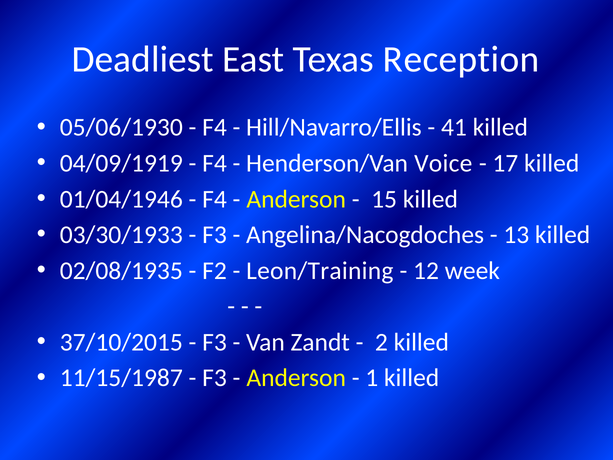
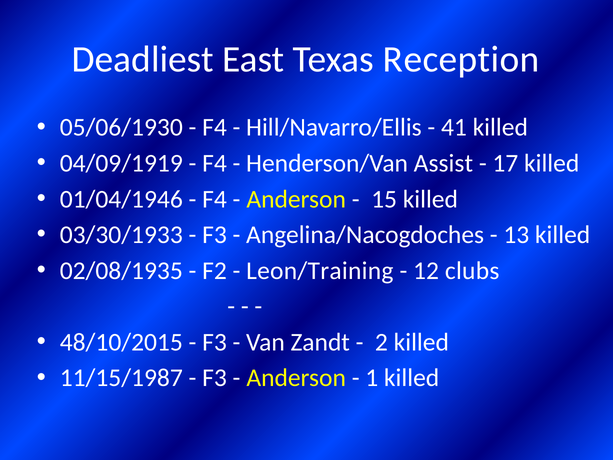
Voice: Voice -> Assist
week: week -> clubs
37/10/2015: 37/10/2015 -> 48/10/2015
